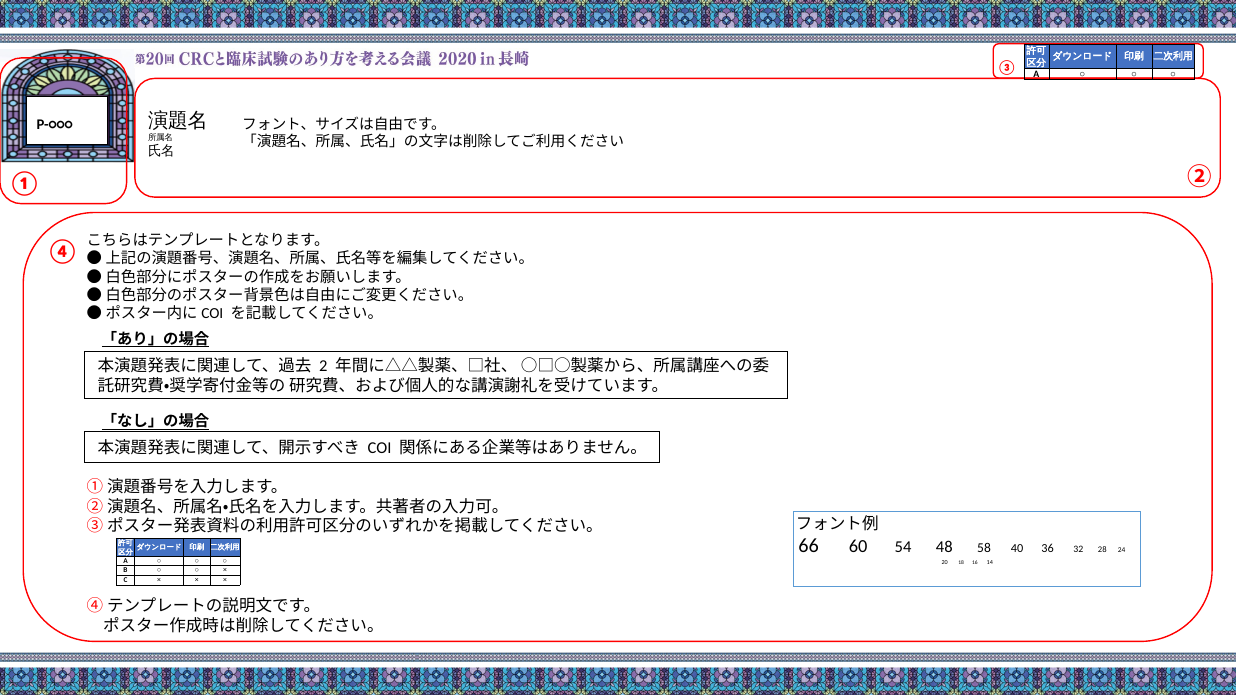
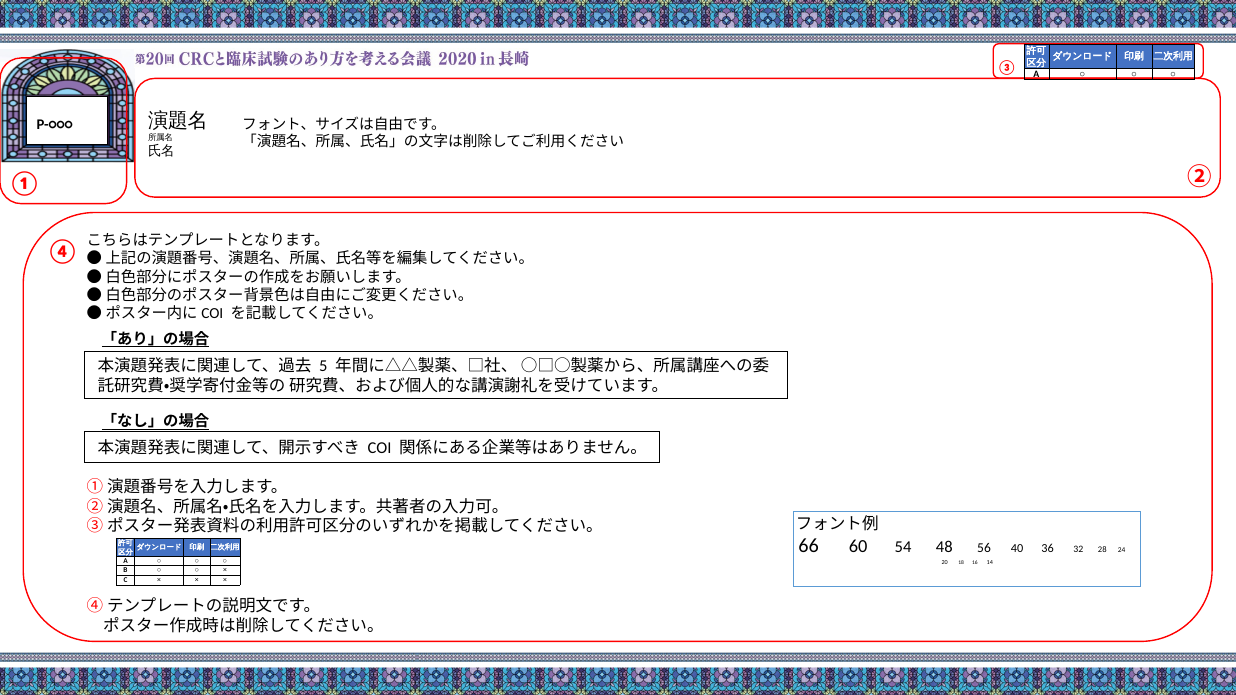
2: 2 -> 5
58: 58 -> 56
